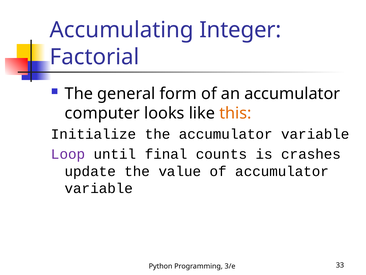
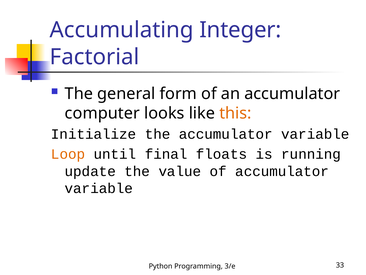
Loop colour: purple -> orange
counts: counts -> floats
crashes: crashes -> running
